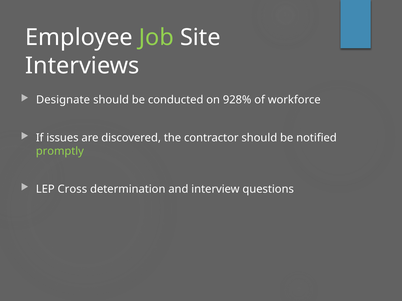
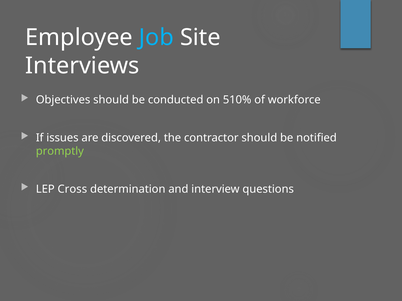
Job colour: light green -> light blue
Designate: Designate -> Objectives
928%: 928% -> 510%
